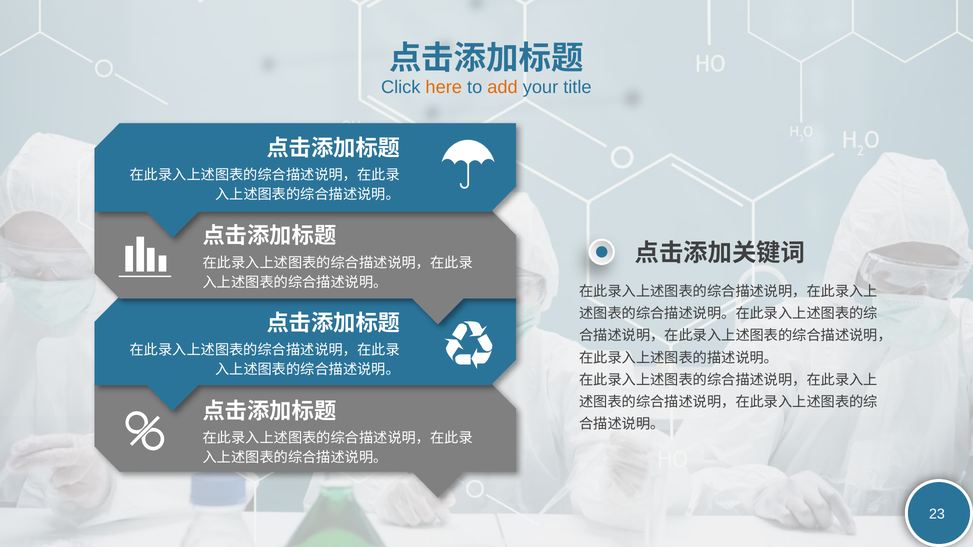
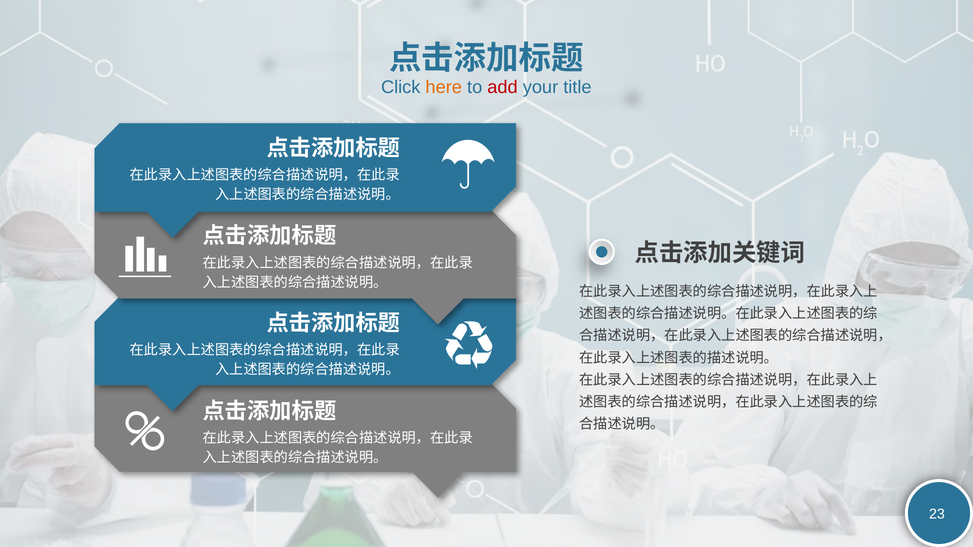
add colour: orange -> red
